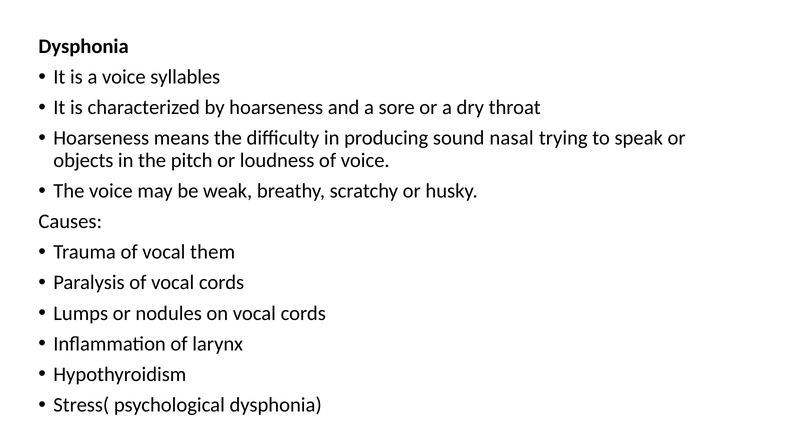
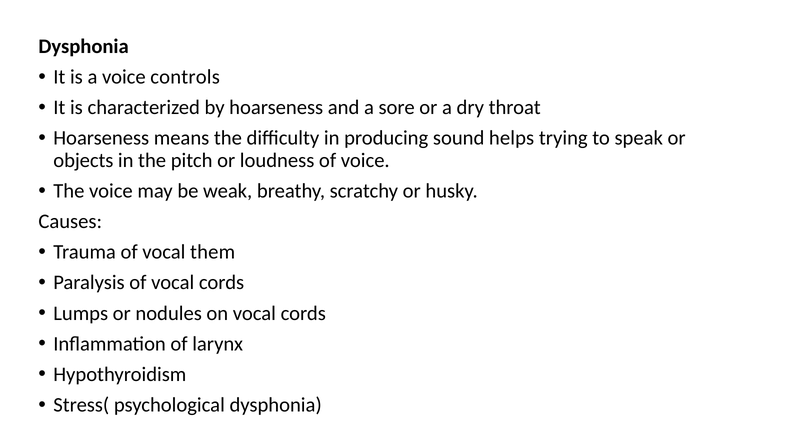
syllables: syllables -> controls
nasal: nasal -> helps
